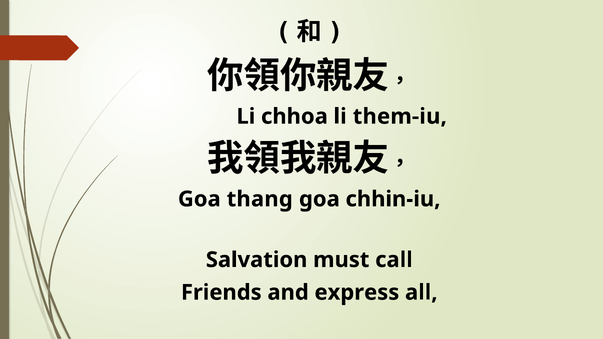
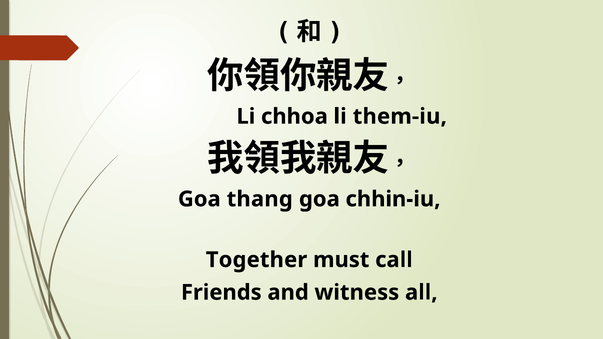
Salvation: Salvation -> Together
express: express -> witness
